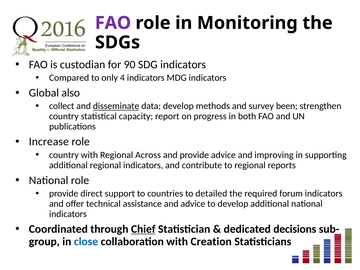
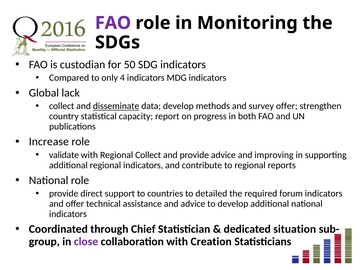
90: 90 -> 50
also: also -> lack
survey been: been -> offer
country at (64, 155): country -> validate
Regional Across: Across -> Collect
Chief underline: present -> none
decisions: decisions -> situation
close colour: blue -> purple
